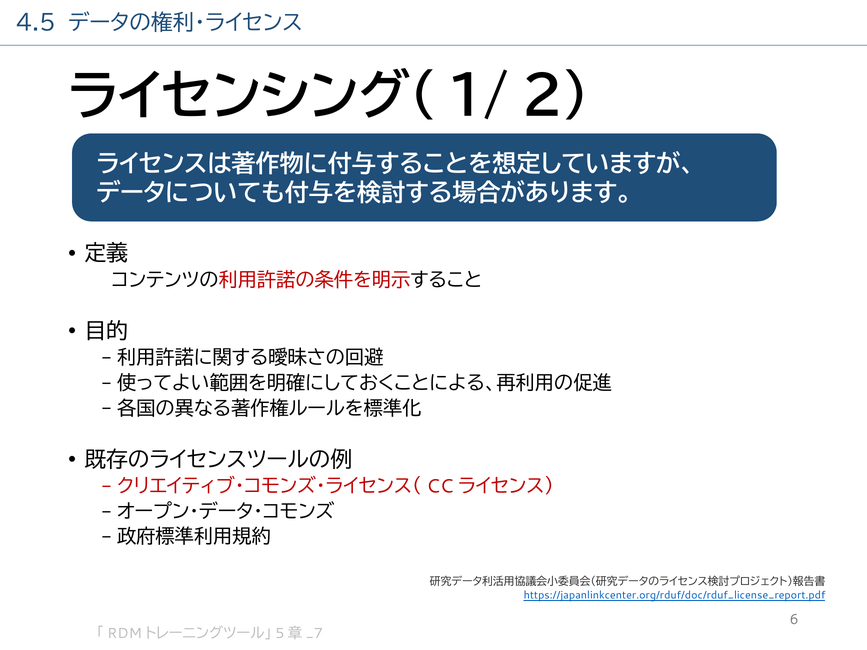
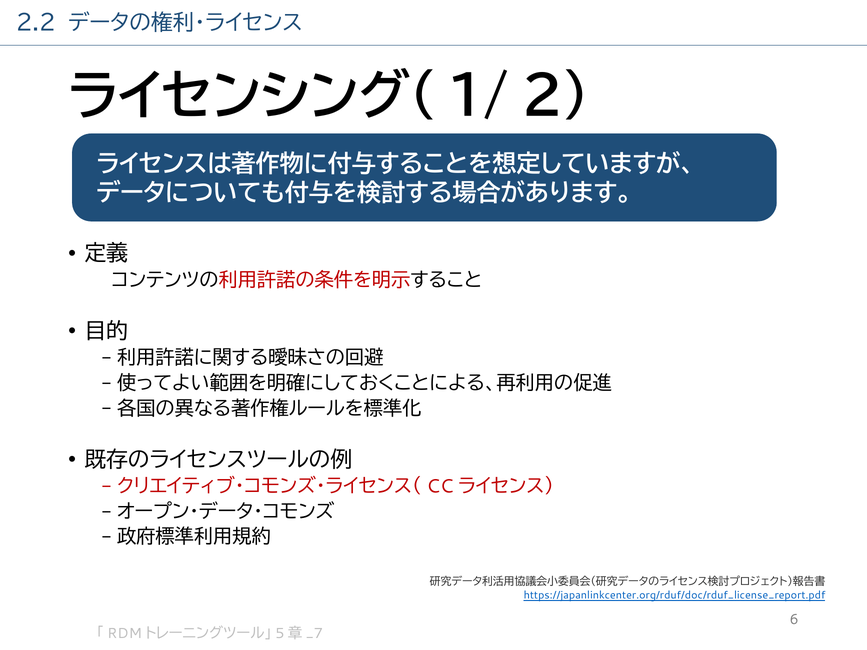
4.5: 4.5 -> 2.2
